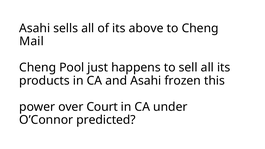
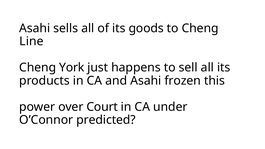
above: above -> goods
Mail: Mail -> Line
Pool: Pool -> York
